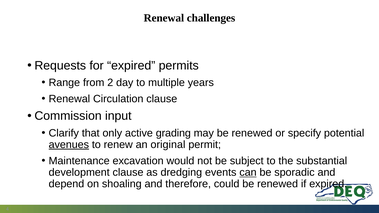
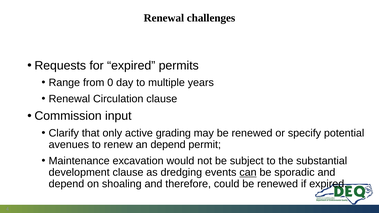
2: 2 -> 0
avenues underline: present -> none
an original: original -> depend
